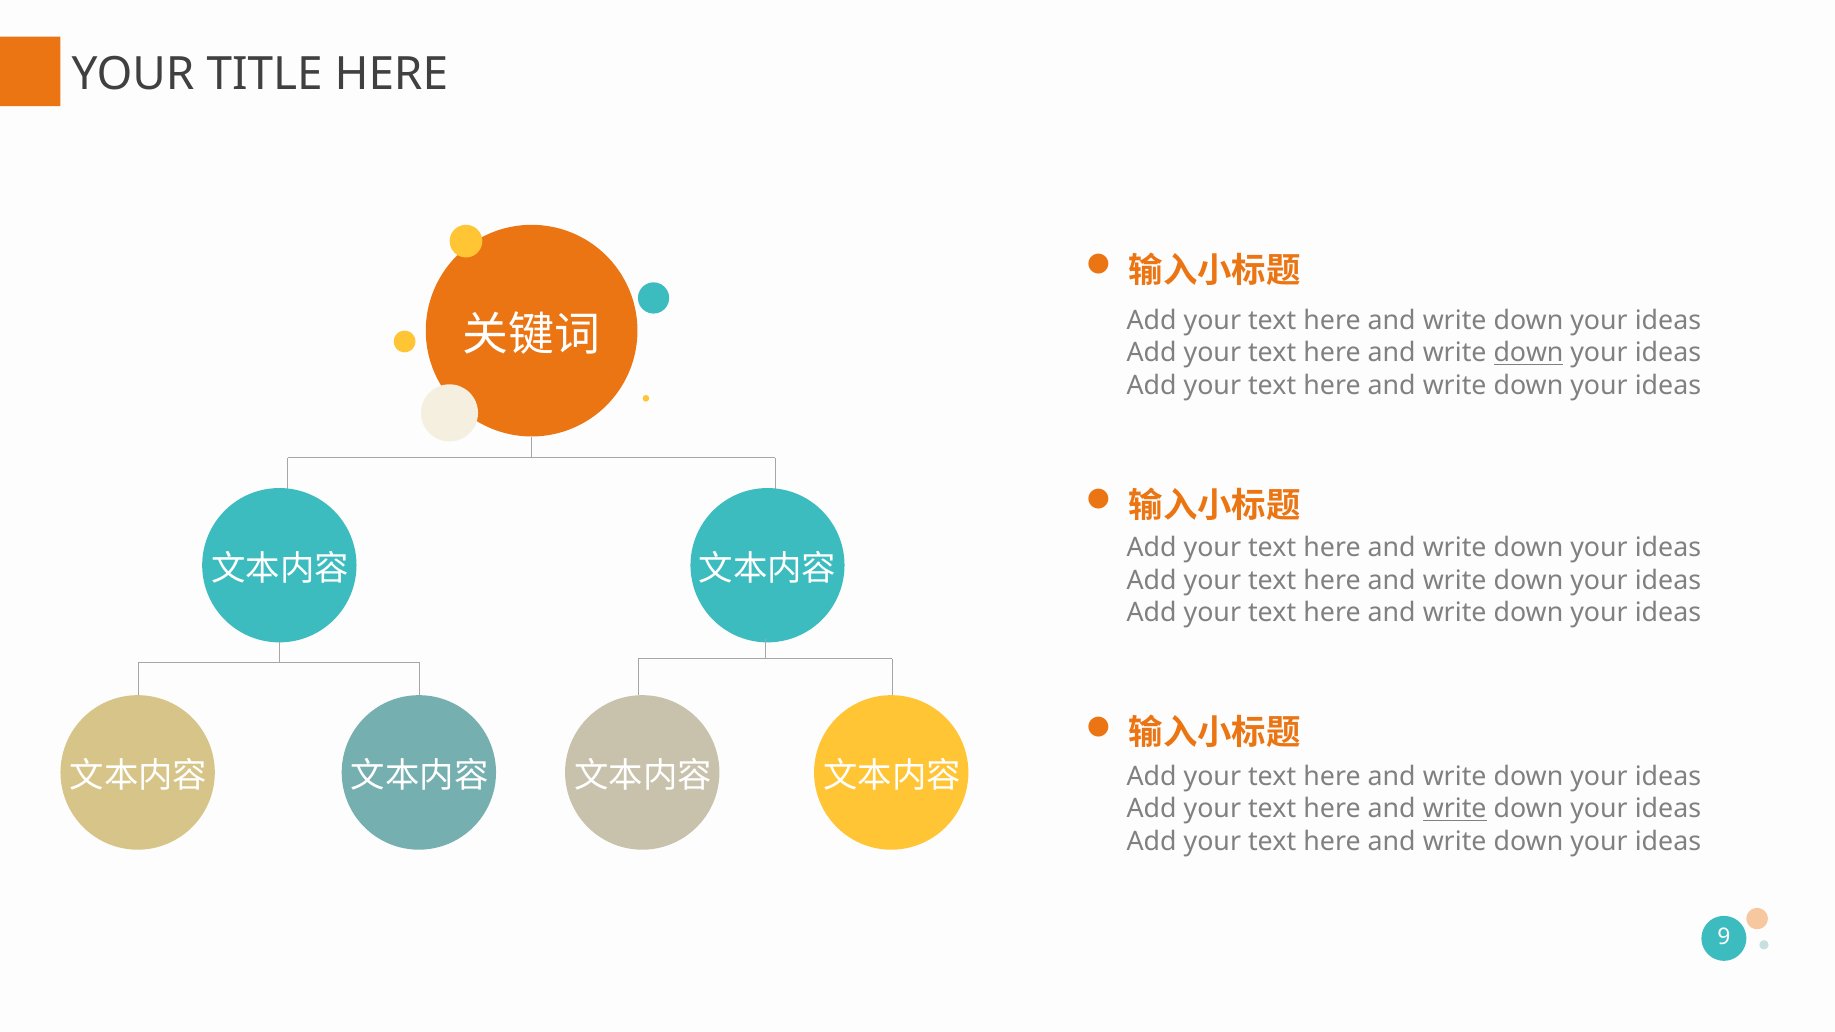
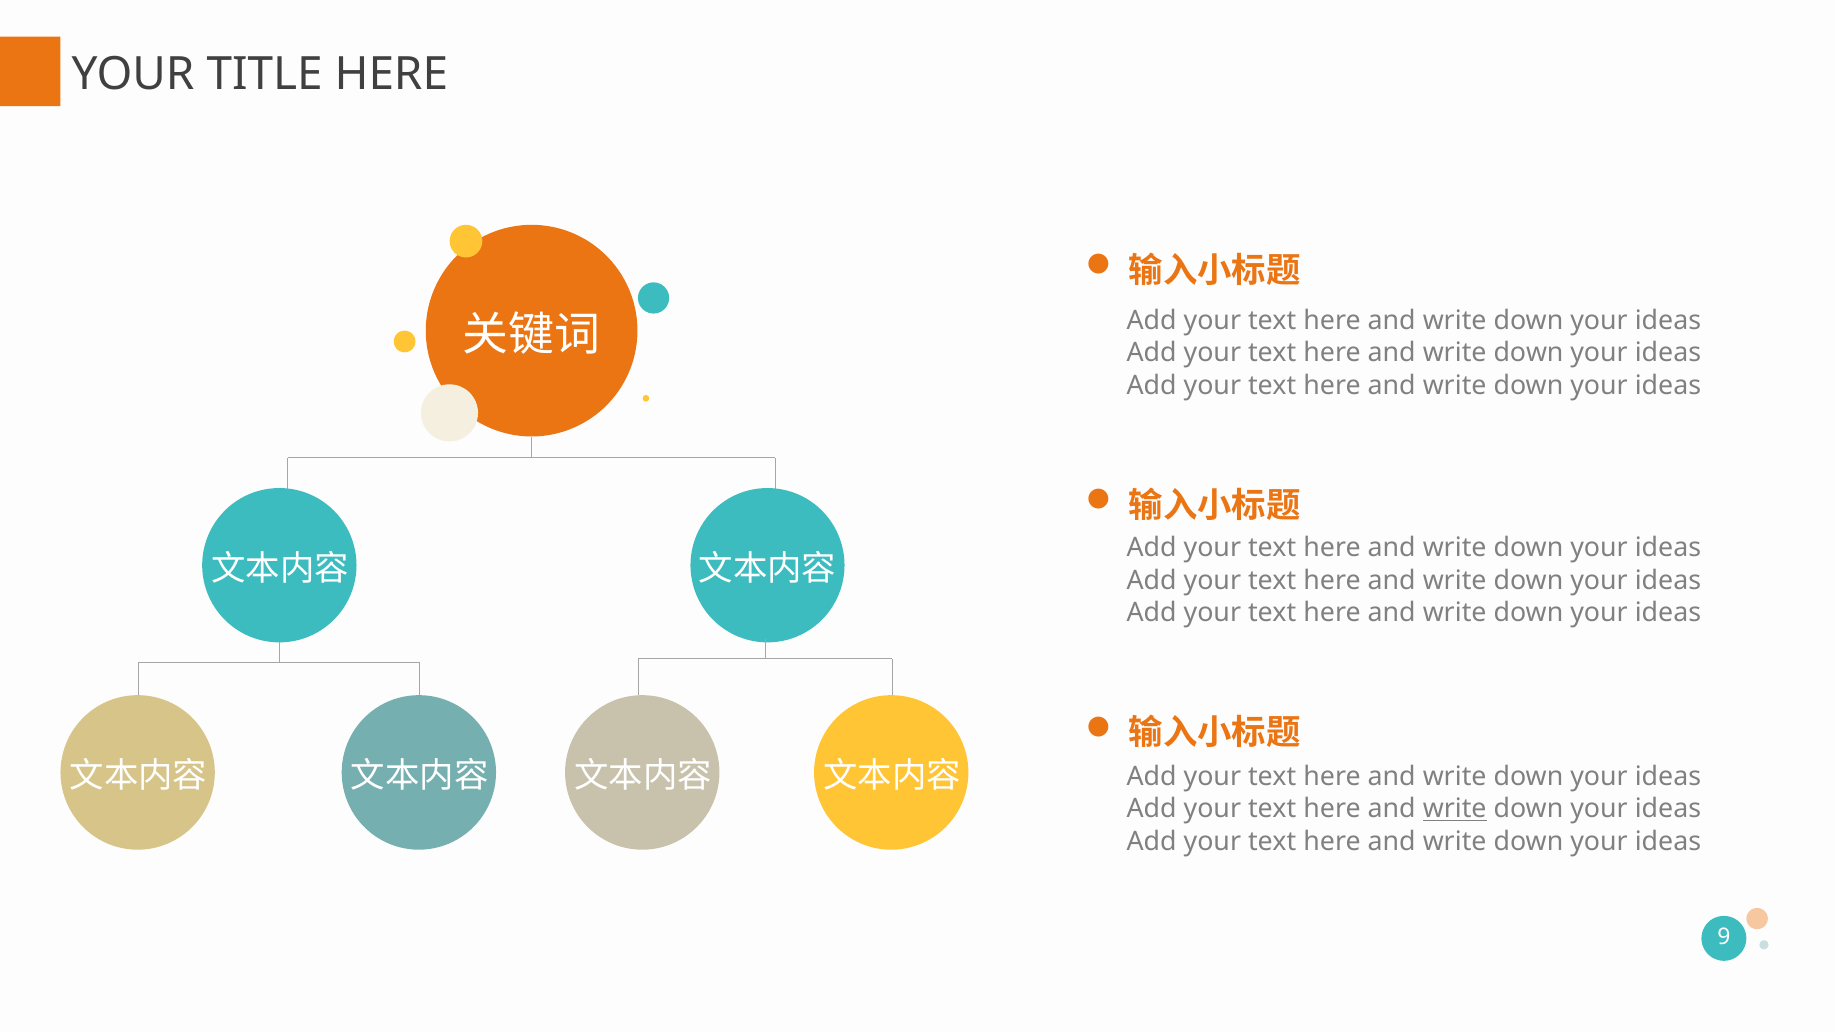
down at (1529, 353) underline: present -> none
